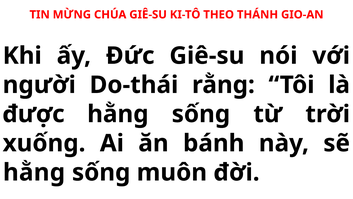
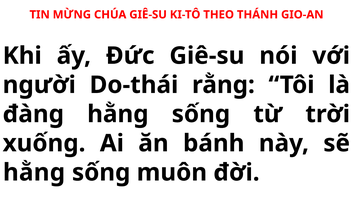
được: được -> đàng
